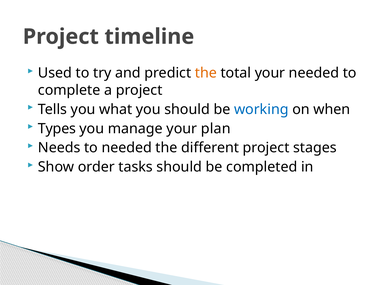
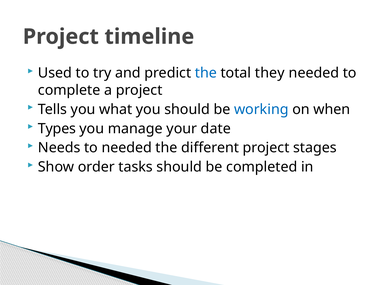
the at (206, 73) colour: orange -> blue
total your: your -> they
plan: plan -> date
